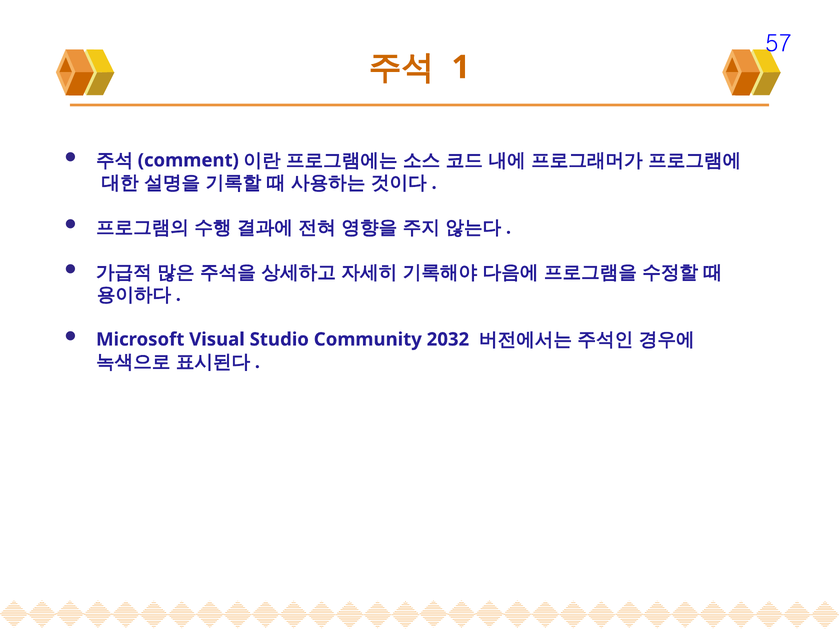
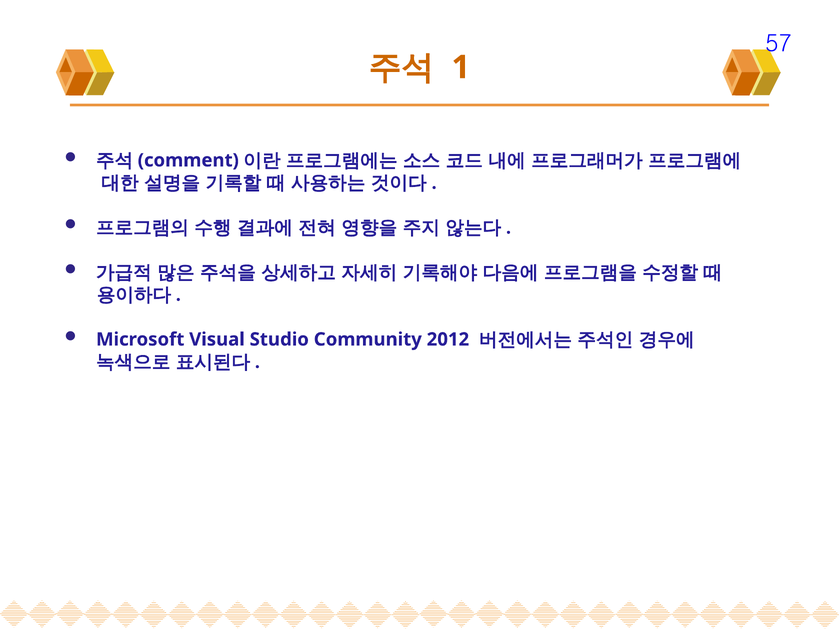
2032: 2032 -> 2012
